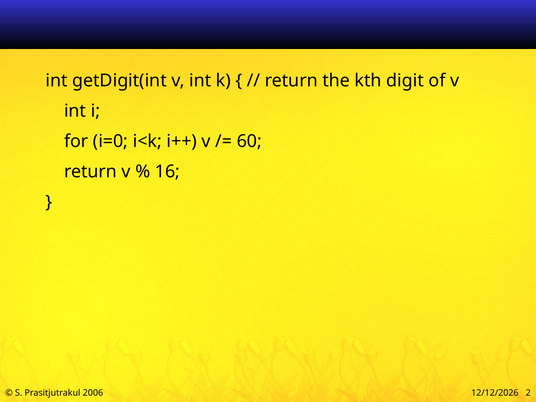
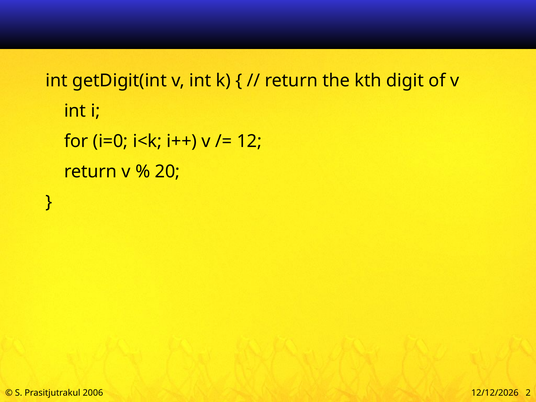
60: 60 -> 12
16: 16 -> 20
